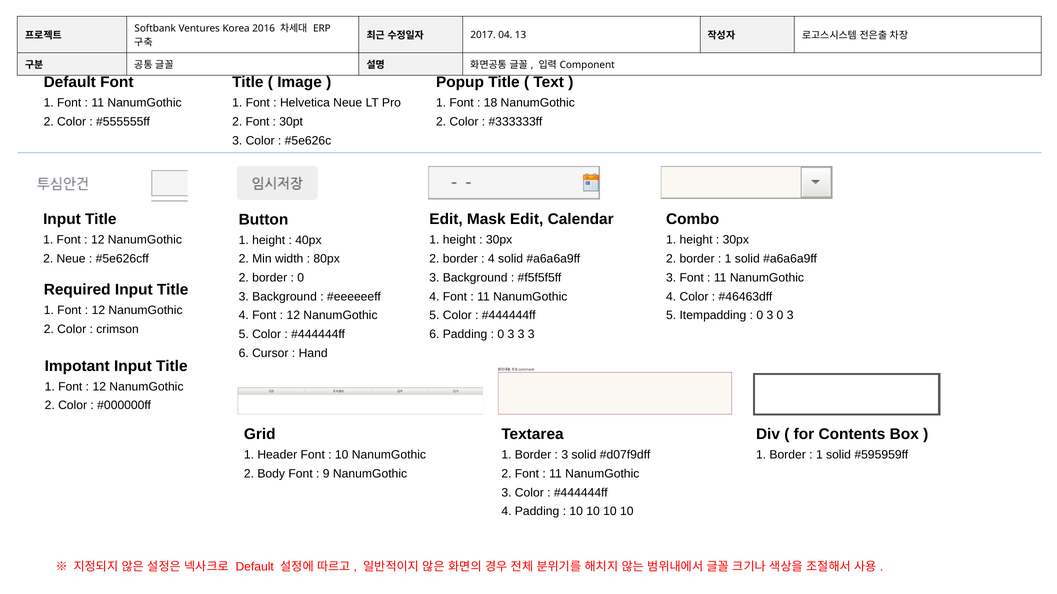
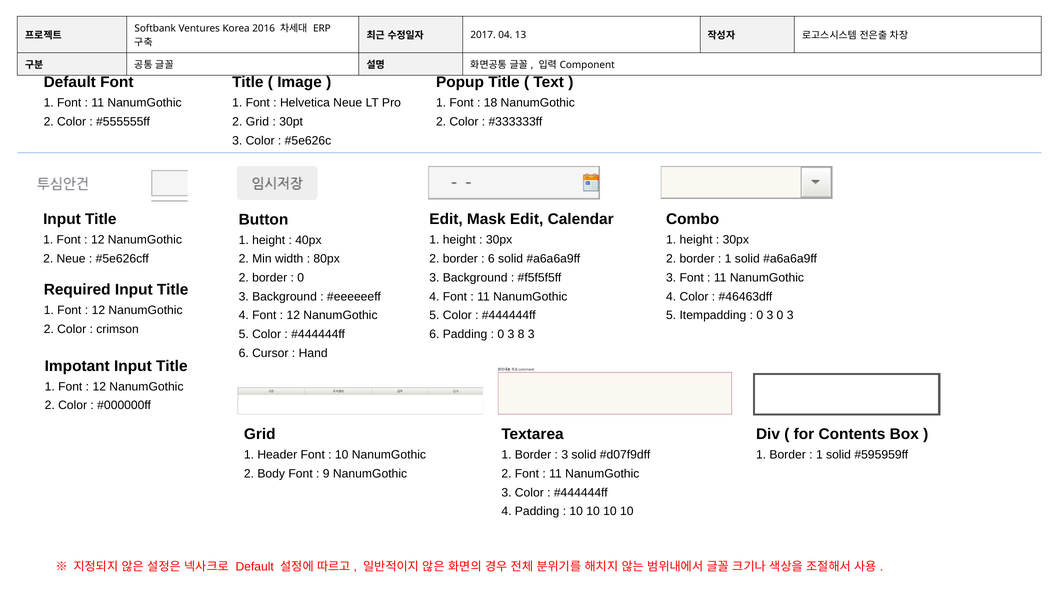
Font at (257, 122): Font -> Grid
4 at (491, 259): 4 -> 6
0 3 3: 3 -> 8
